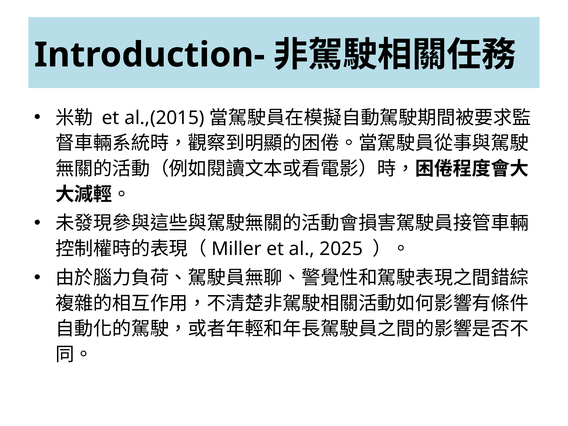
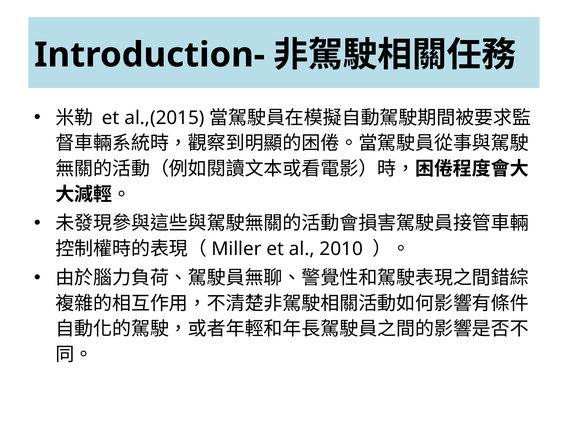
2025: 2025 -> 2010
